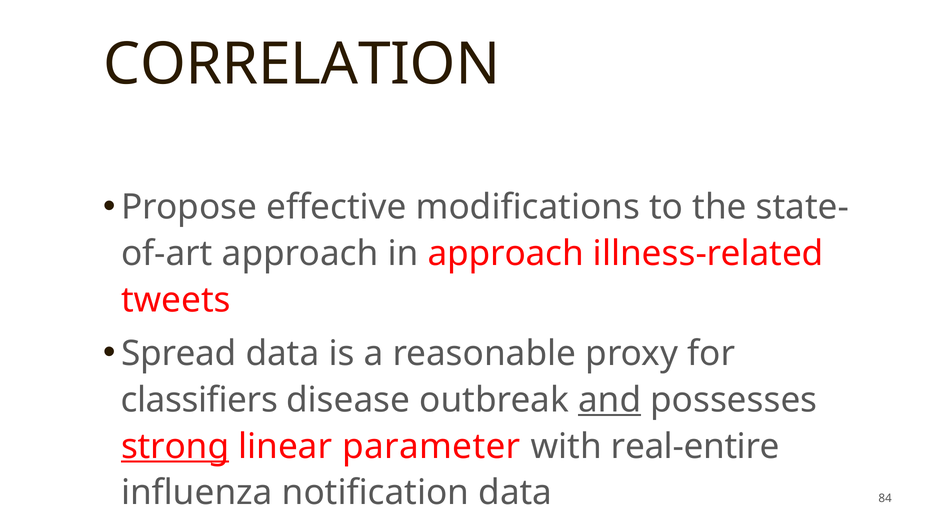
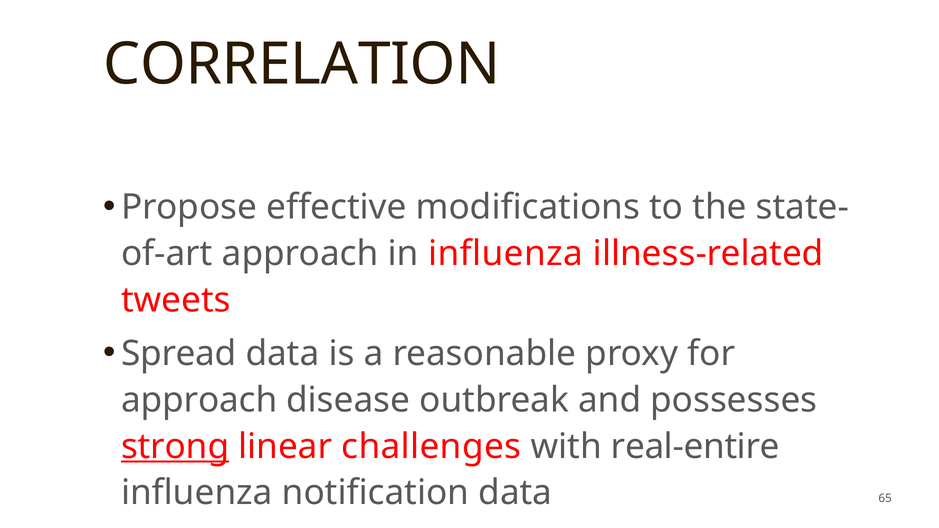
in approach: approach -> influenza
classifiers at (199, 400): classifiers -> approach
and underline: present -> none
parameter: parameter -> challenges
84: 84 -> 65
